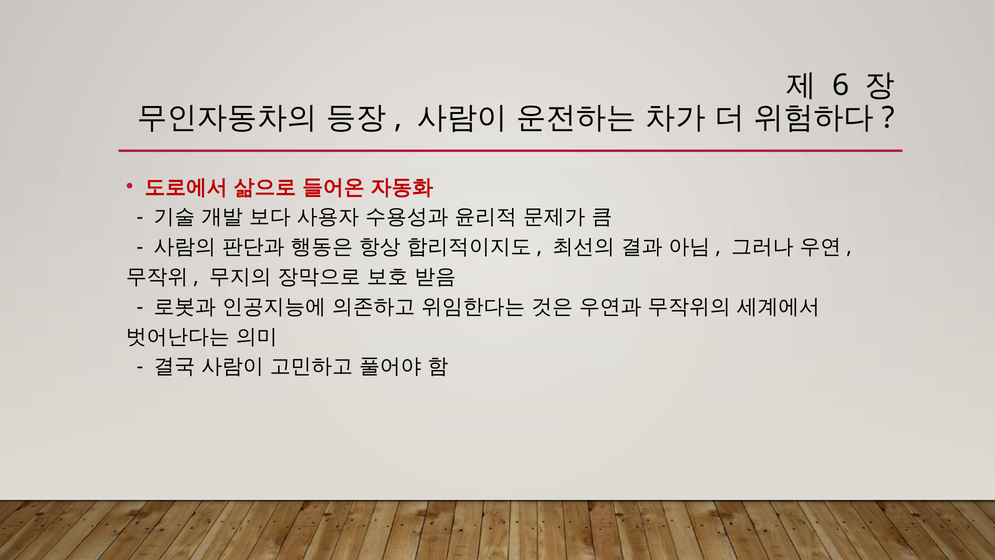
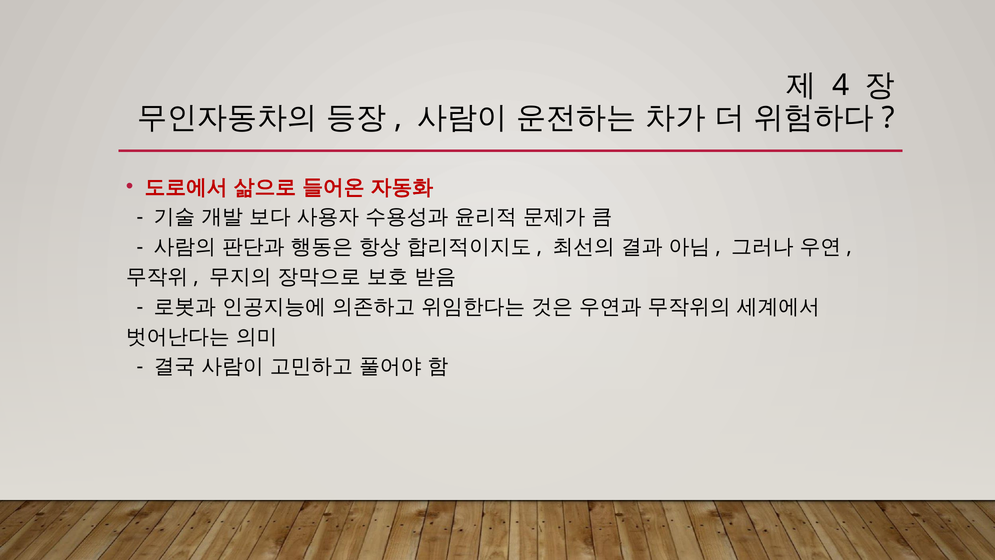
6: 6 -> 4
